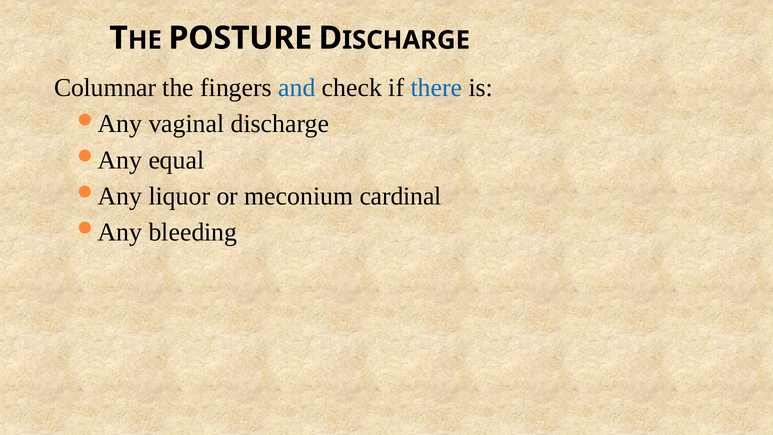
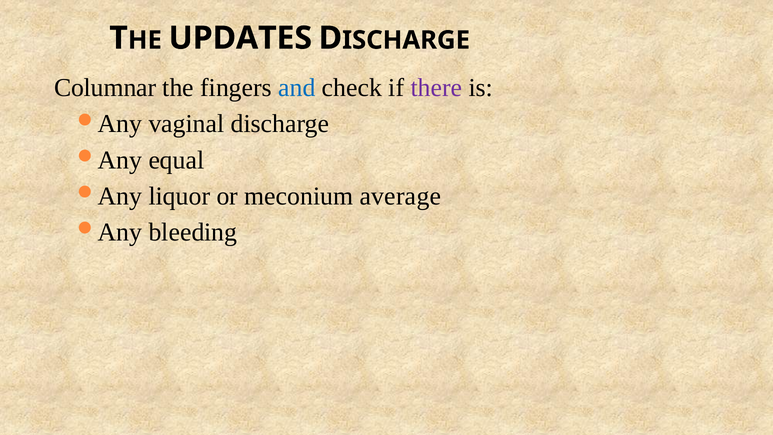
POSTURE: POSTURE -> UPDATES
there colour: blue -> purple
cardinal: cardinal -> average
